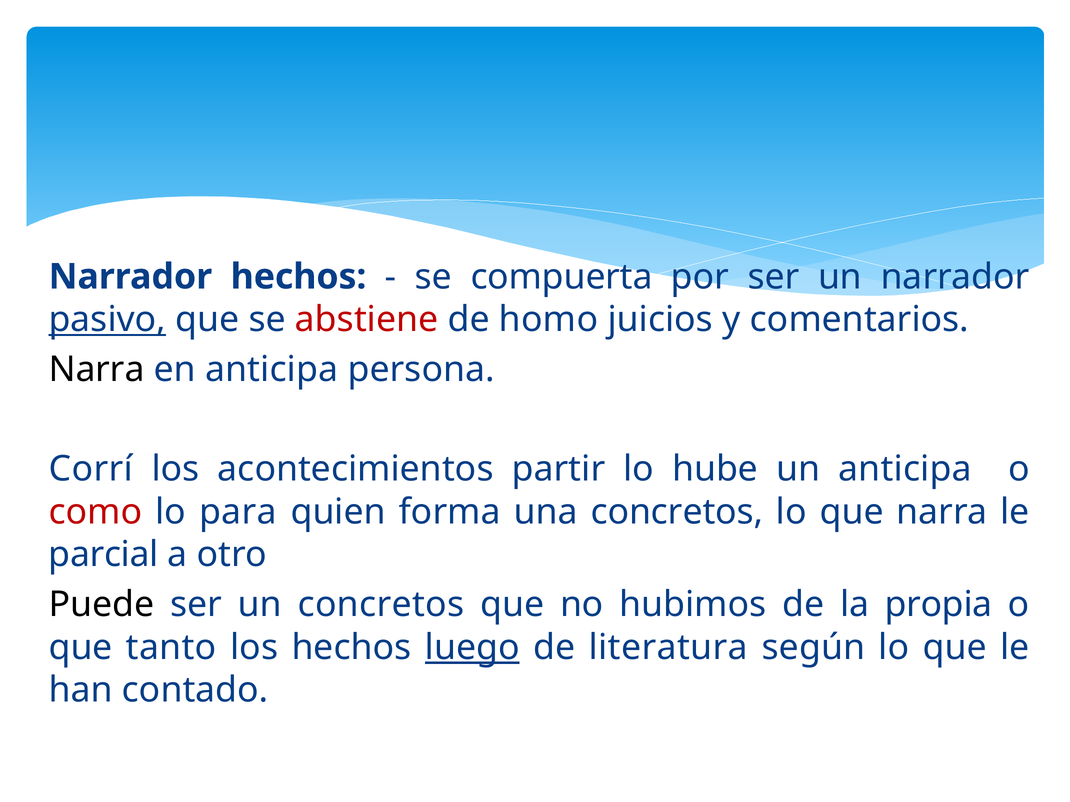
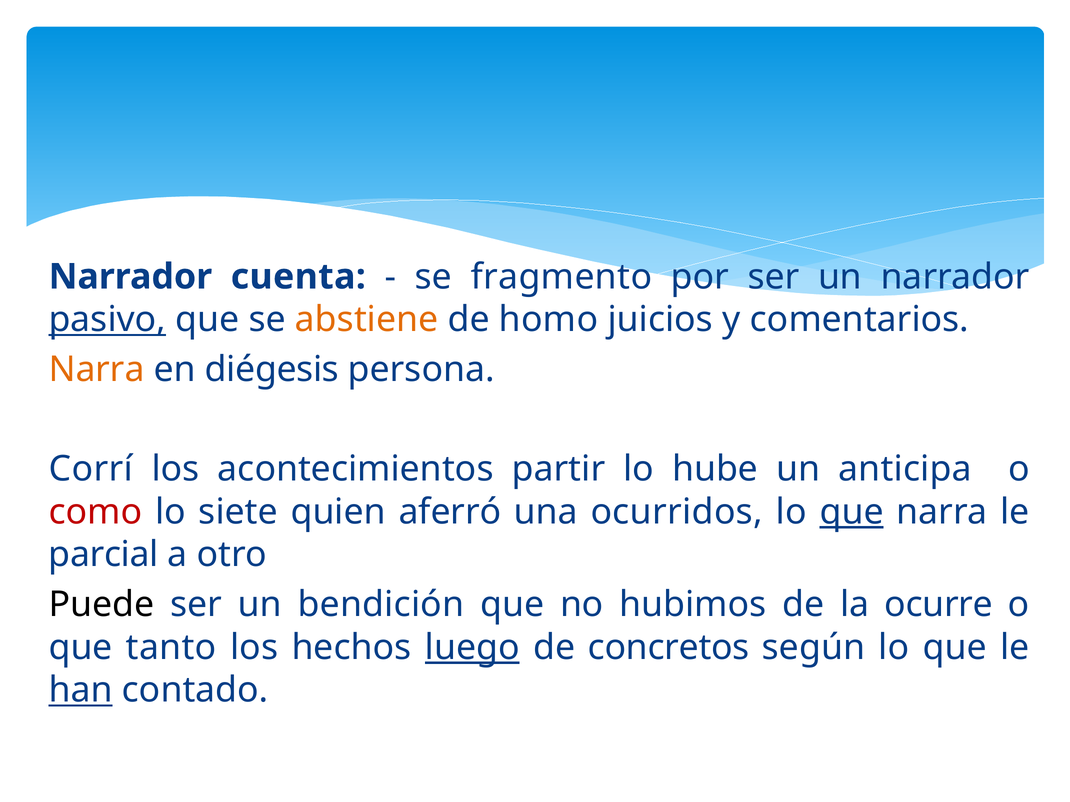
Narrador hechos: hechos -> cuenta
compuerta: compuerta -> fragmento
abstiene colour: red -> orange
Narra at (97, 370) colour: black -> orange
en anticipa: anticipa -> diégesis
para: para -> siete
forma: forma -> aferró
una concretos: concretos -> ocurridos
que at (852, 512) underline: none -> present
un concretos: concretos -> bendición
propia: propia -> ocurre
literatura: literatura -> concretos
han underline: none -> present
